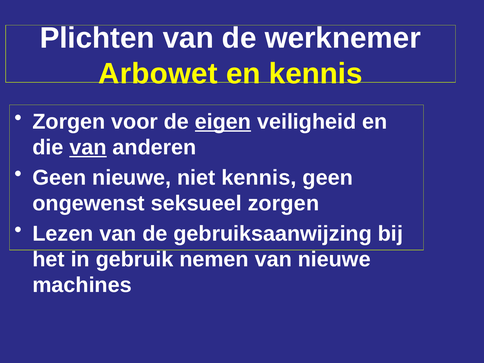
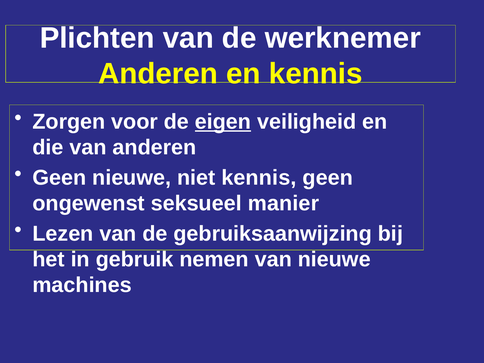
Arbowet at (158, 74): Arbowet -> Anderen
van at (88, 148) underline: present -> none
seksueel zorgen: zorgen -> manier
